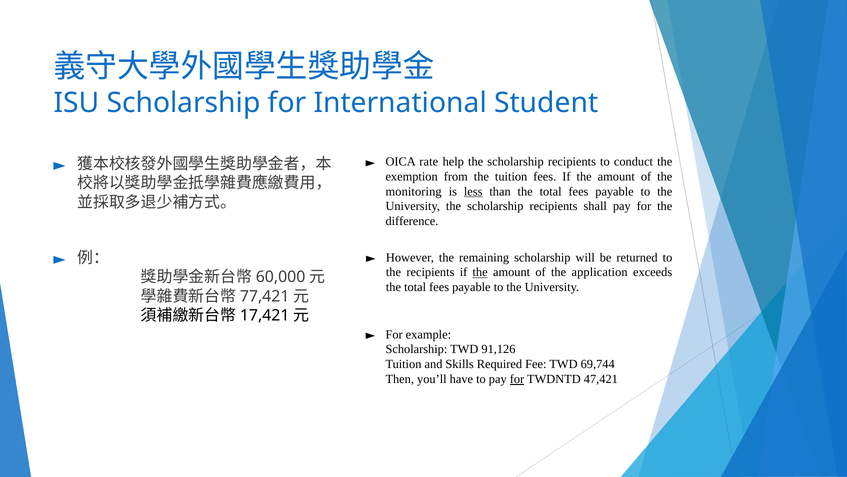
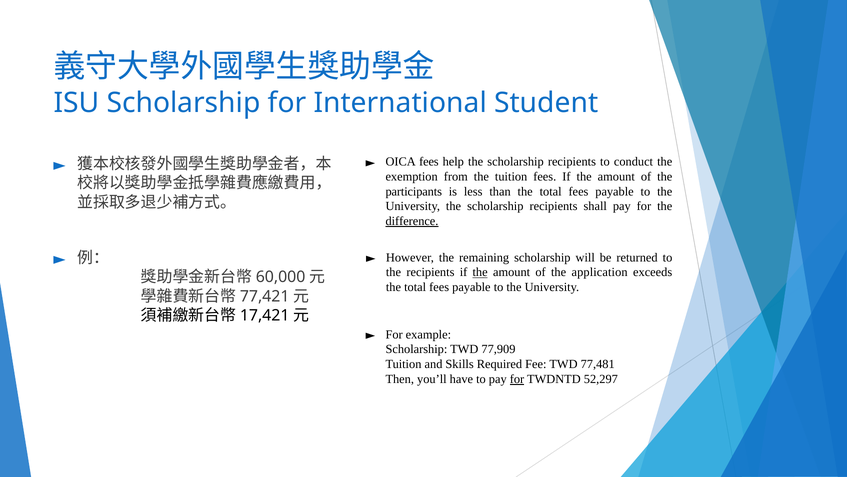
OICA rate: rate -> fees
monitoring: monitoring -> participants
less underline: present -> none
difference underline: none -> present
91,126: 91,126 -> 77,909
69,744: 69,744 -> 77,481
47,421: 47,421 -> 52,297
